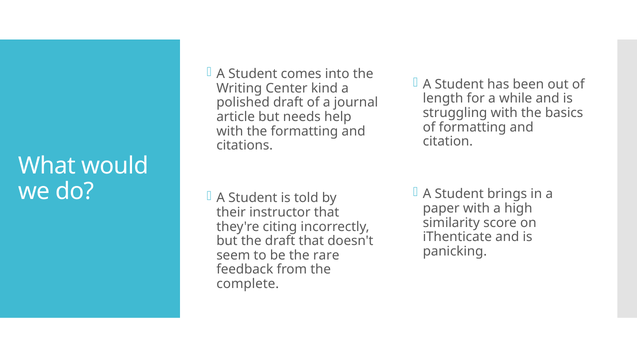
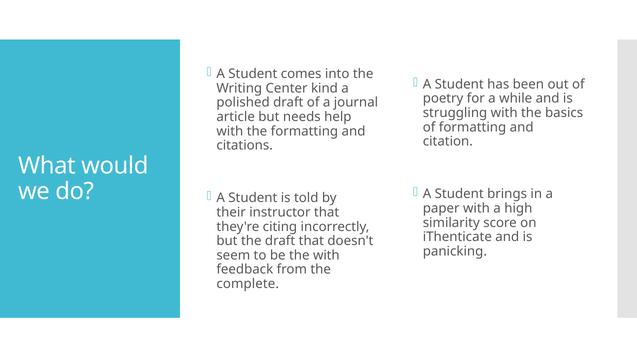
length: length -> poetry
the rare: rare -> with
